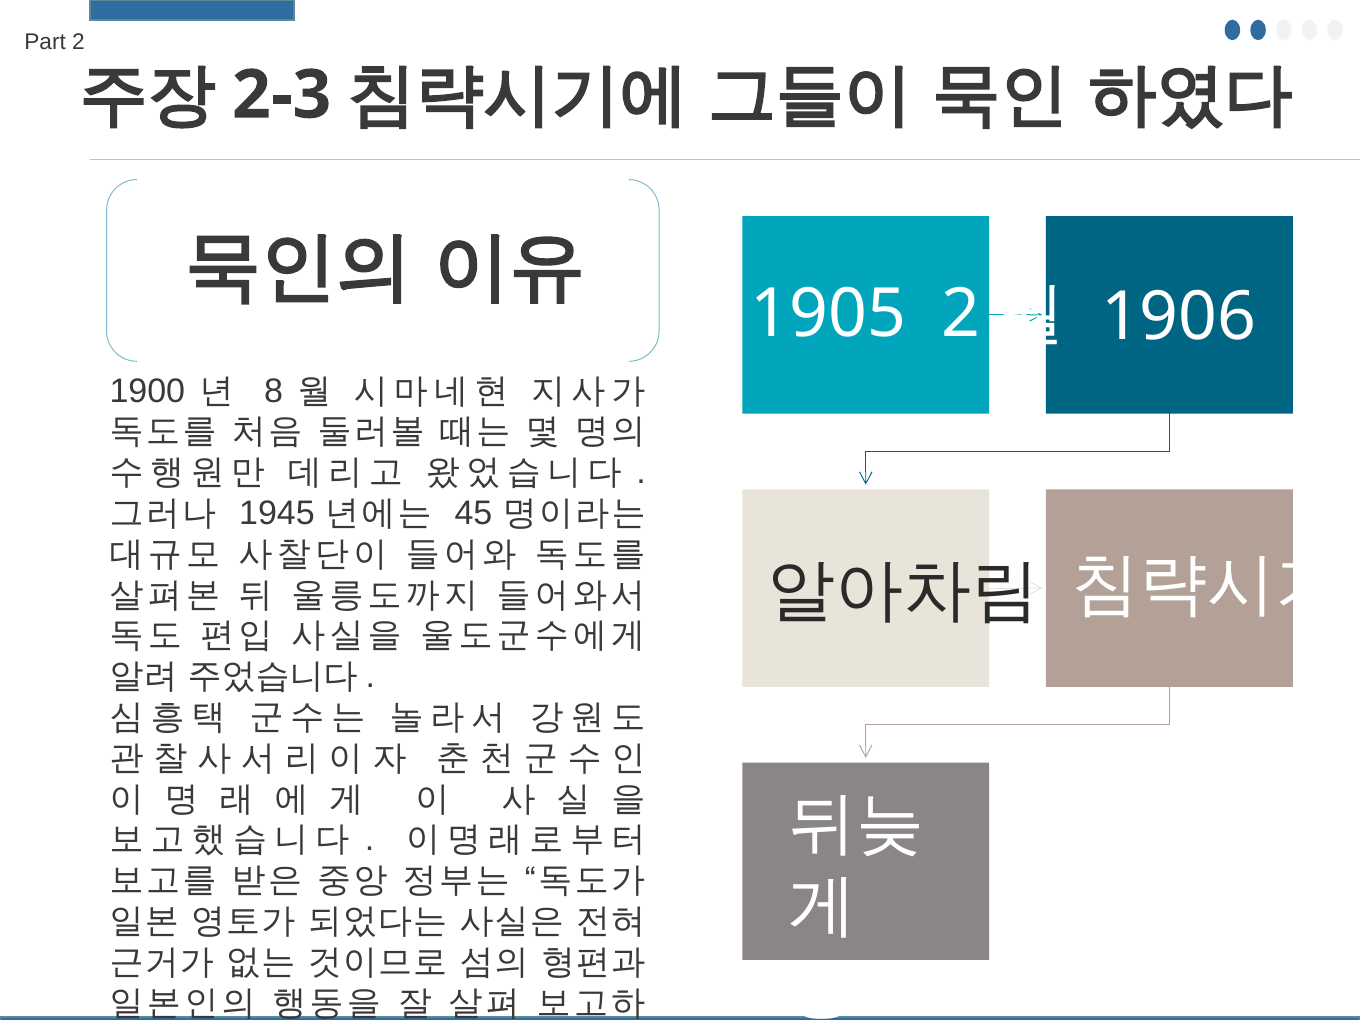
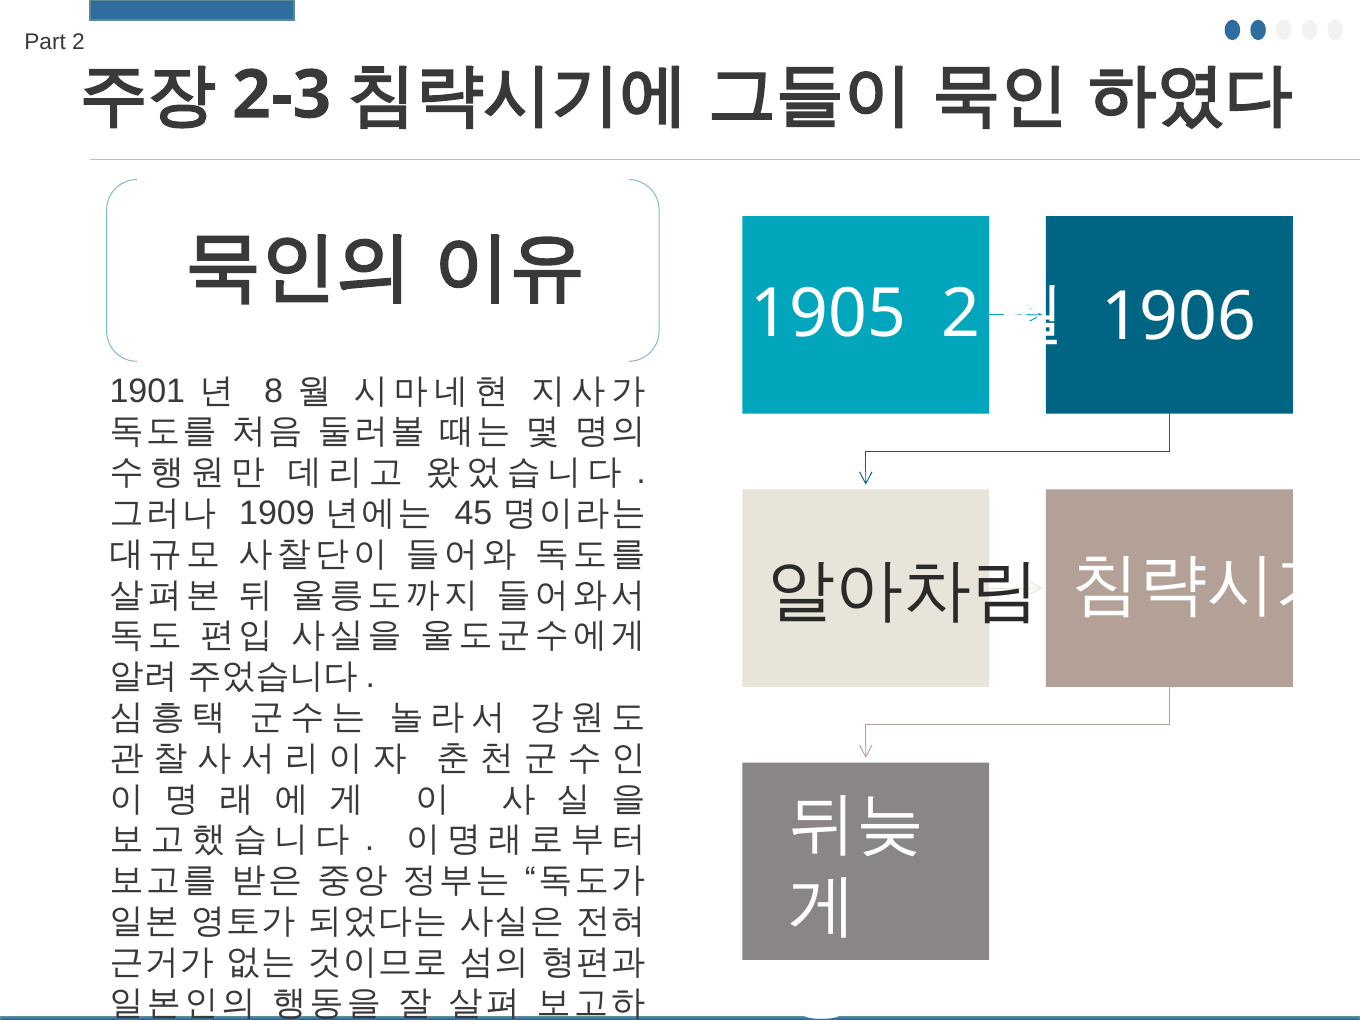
1900: 1900 -> 1901
1945: 1945 -> 1909
